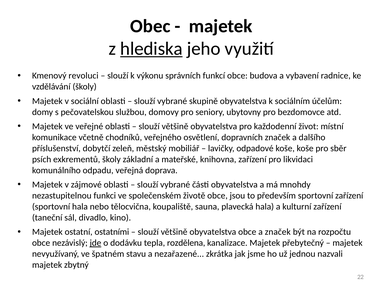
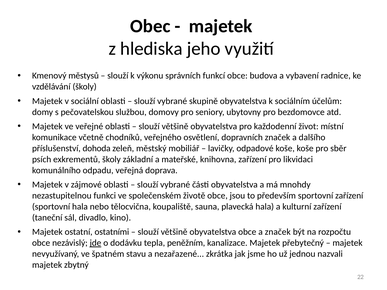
hlediska underline: present -> none
revoluci: revoluci -> městysů
dobytčí: dobytčí -> dohoda
rozdělena: rozdělena -> peněžním
